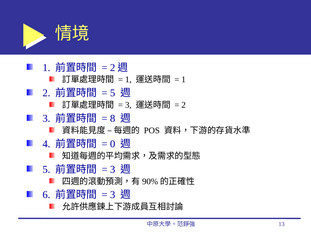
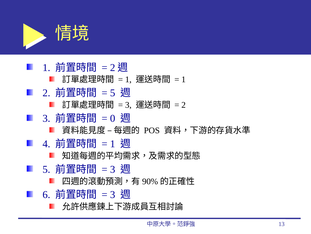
8: 8 -> 0
0 at (113, 143): 0 -> 1
